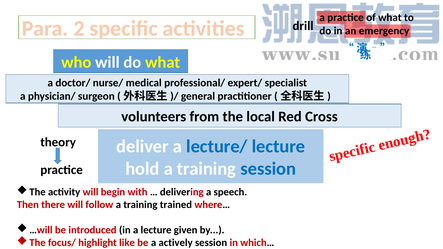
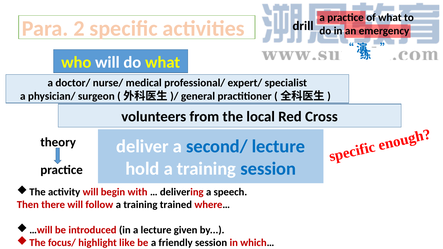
lecture/: lecture/ -> second/
actively: actively -> friendly
